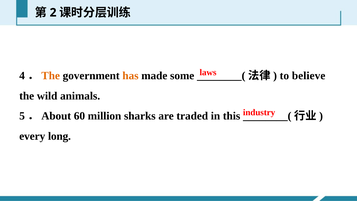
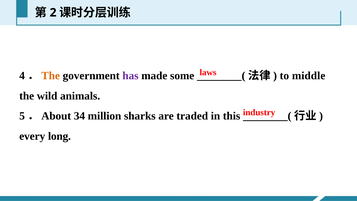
has colour: orange -> purple
believe: believe -> middle
60: 60 -> 34
